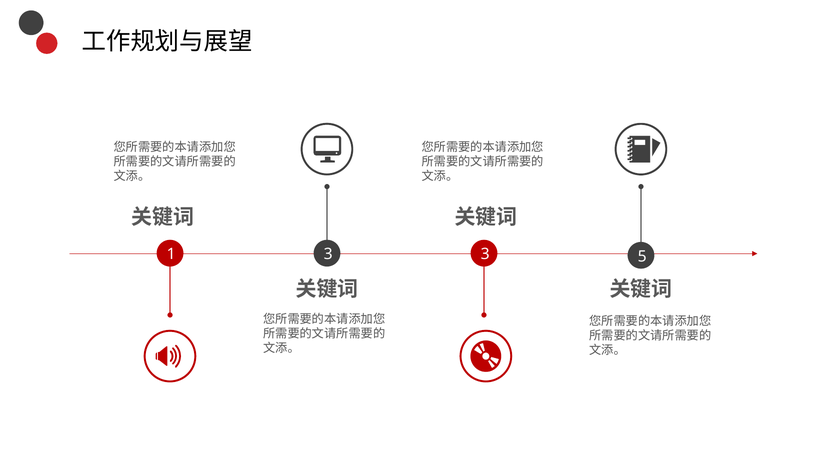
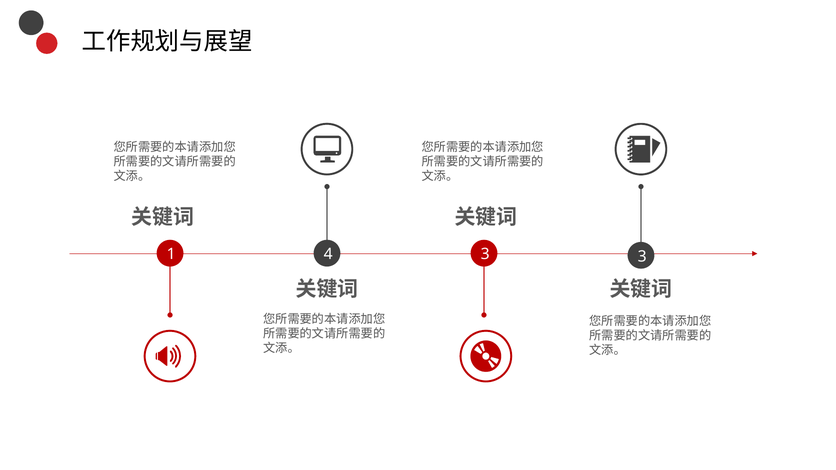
1 3: 3 -> 4
3 5: 5 -> 3
